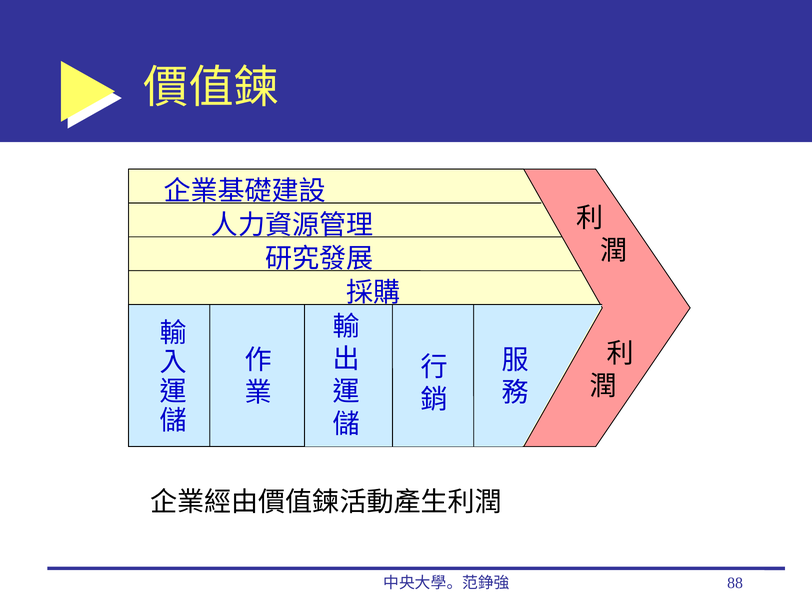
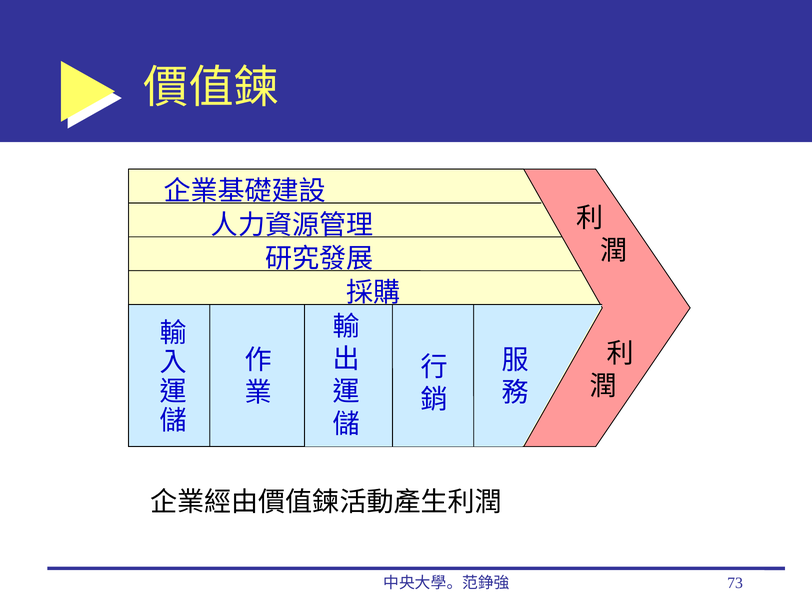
88: 88 -> 73
